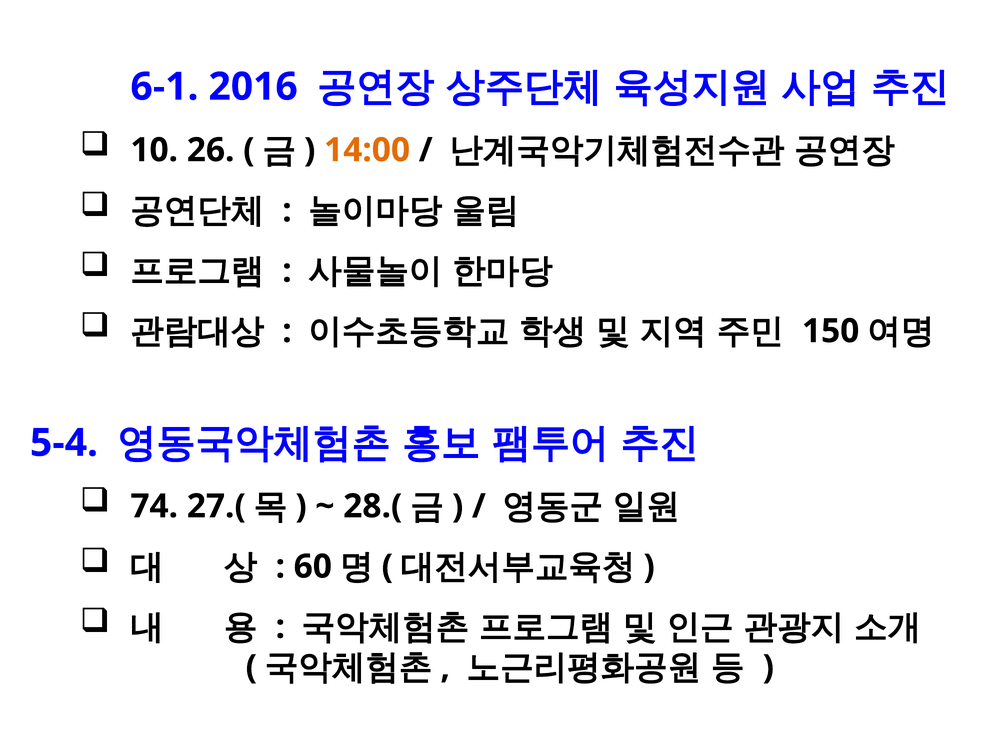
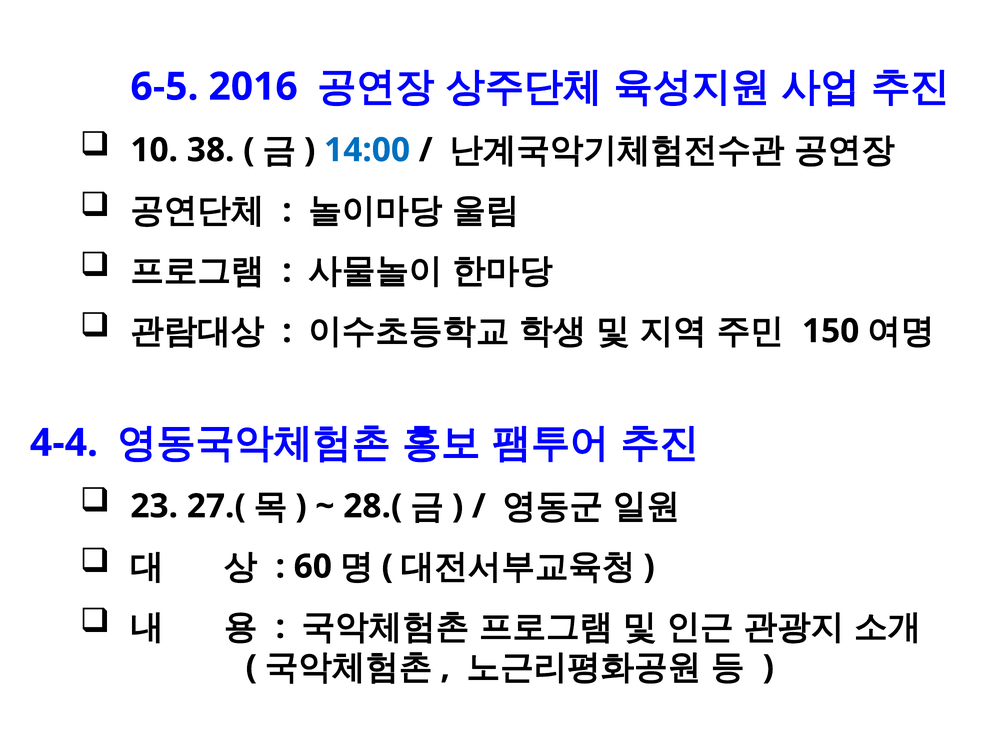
6-1: 6-1 -> 6-5
26: 26 -> 38
14:00 colour: orange -> blue
5-4: 5-4 -> 4-4
74: 74 -> 23
